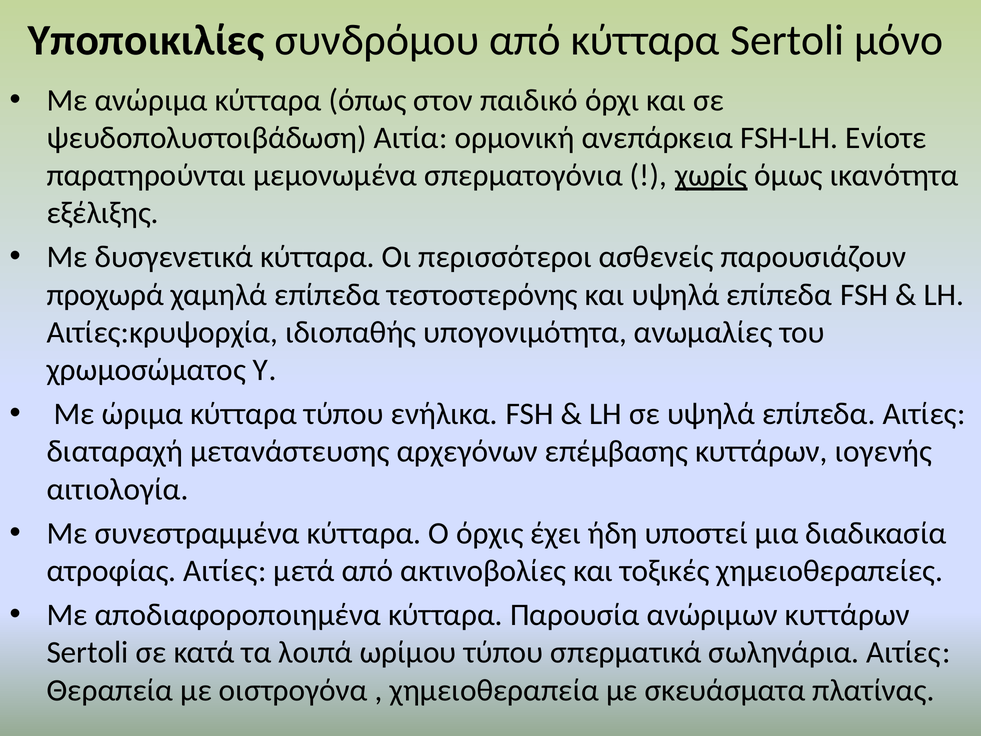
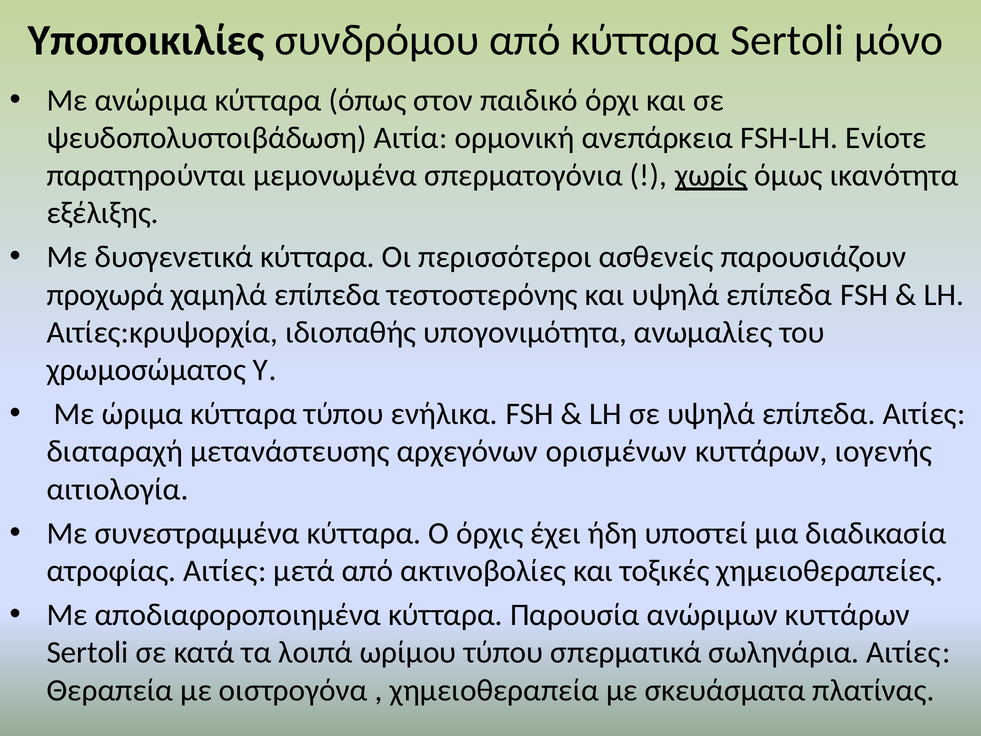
επέμβασης: επέμβασης -> ορισμένων
